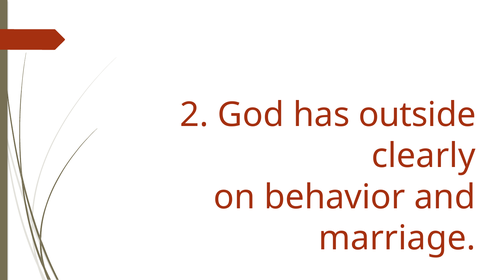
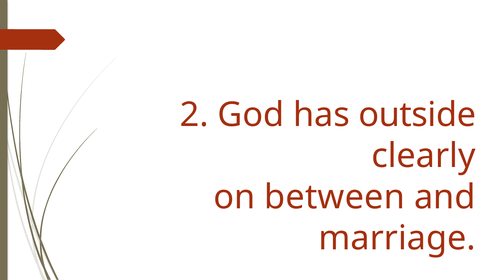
behavior: behavior -> between
